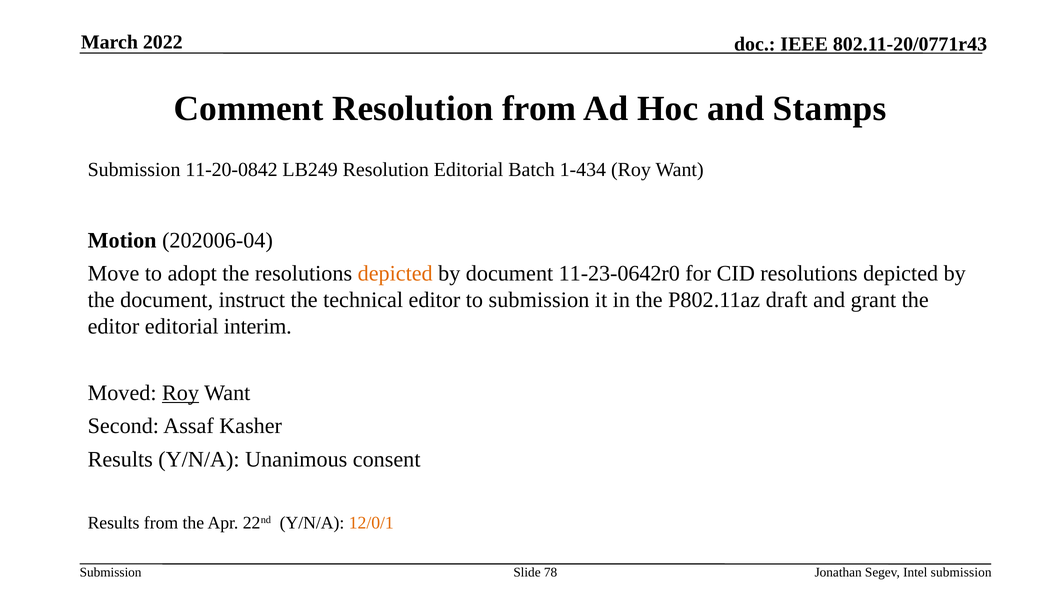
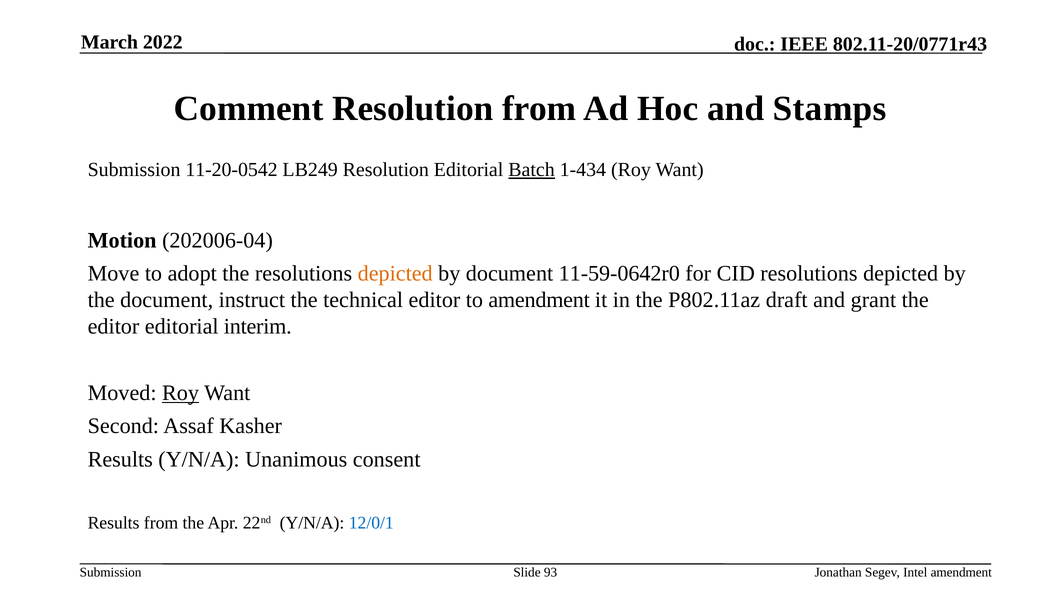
11-20-0842: 11-20-0842 -> 11-20-0542
Batch underline: none -> present
11-23-0642r0: 11-23-0642r0 -> 11-59-0642r0
to submission: submission -> amendment
12/0/1 colour: orange -> blue
78: 78 -> 93
Intel submission: submission -> amendment
